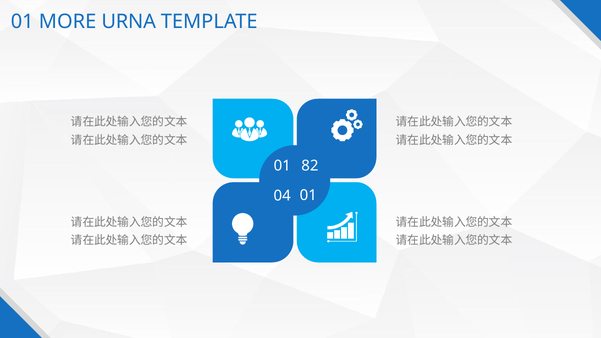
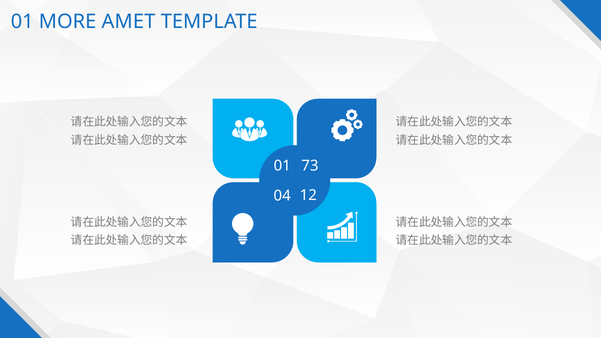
URNA: URNA -> AMET
82: 82 -> 73
04 01: 01 -> 12
